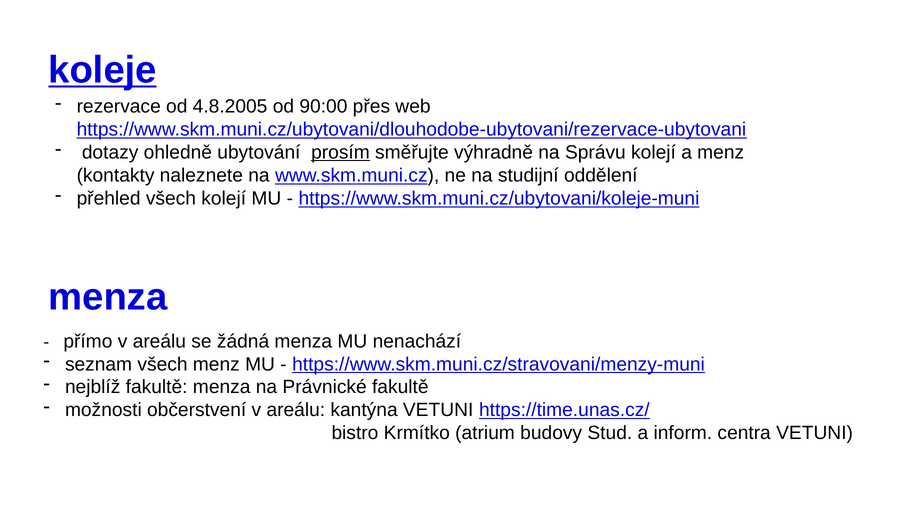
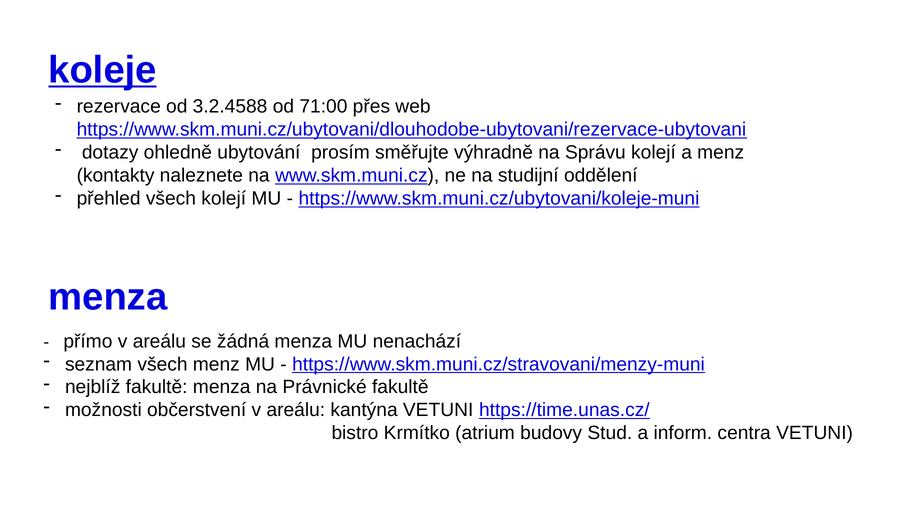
4.8.2005: 4.8.2005 -> 3.2.4588
90:00: 90:00 -> 71:00
prosím underline: present -> none
